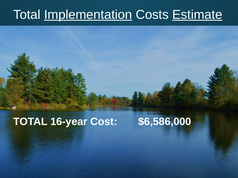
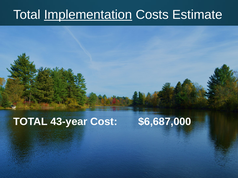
Estimate underline: present -> none
16-year: 16-year -> 43-year
$6,586,000: $6,586,000 -> $6,687,000
